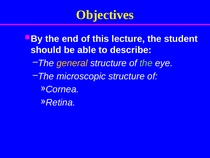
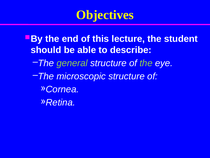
general colour: yellow -> light green
